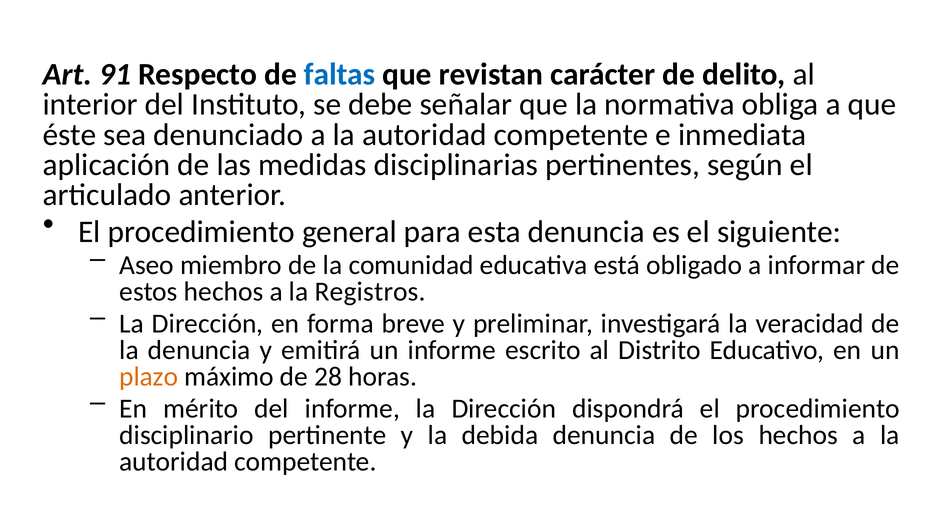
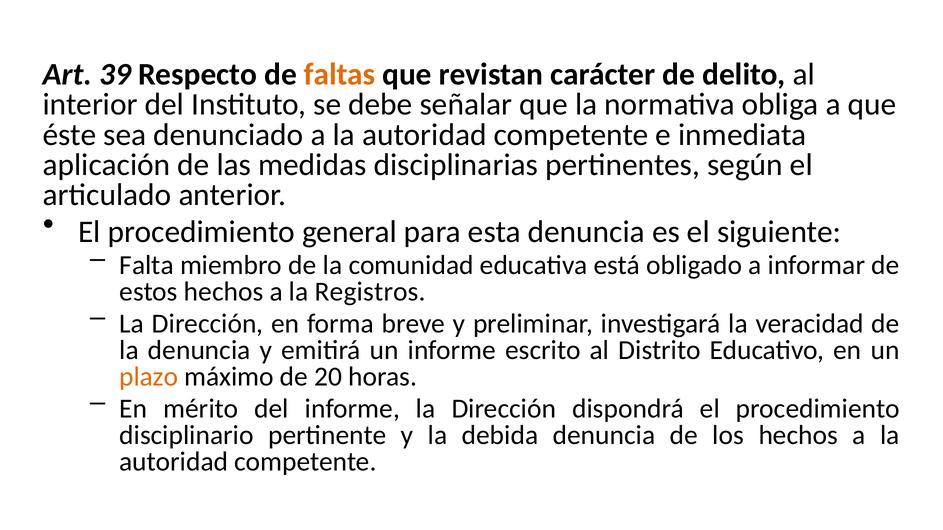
91: 91 -> 39
faltas colour: blue -> orange
Aseo: Aseo -> Falta
28: 28 -> 20
